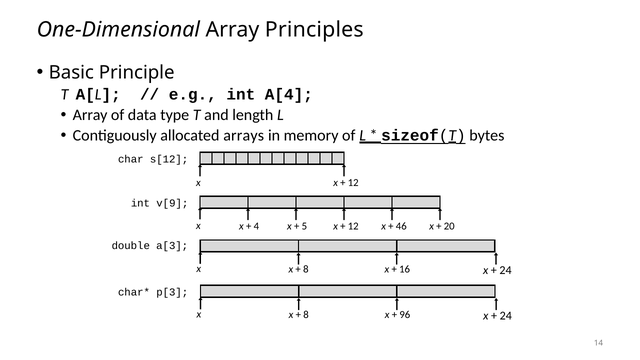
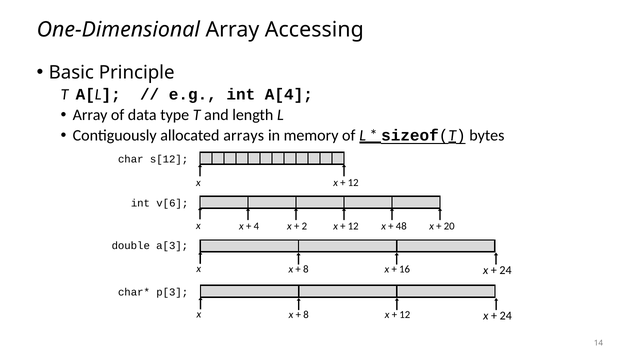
Principles: Principles -> Accessing
v[9: v[9 -> v[6
5: 5 -> 2
46: 46 -> 48
96 at (405, 315): 96 -> 12
